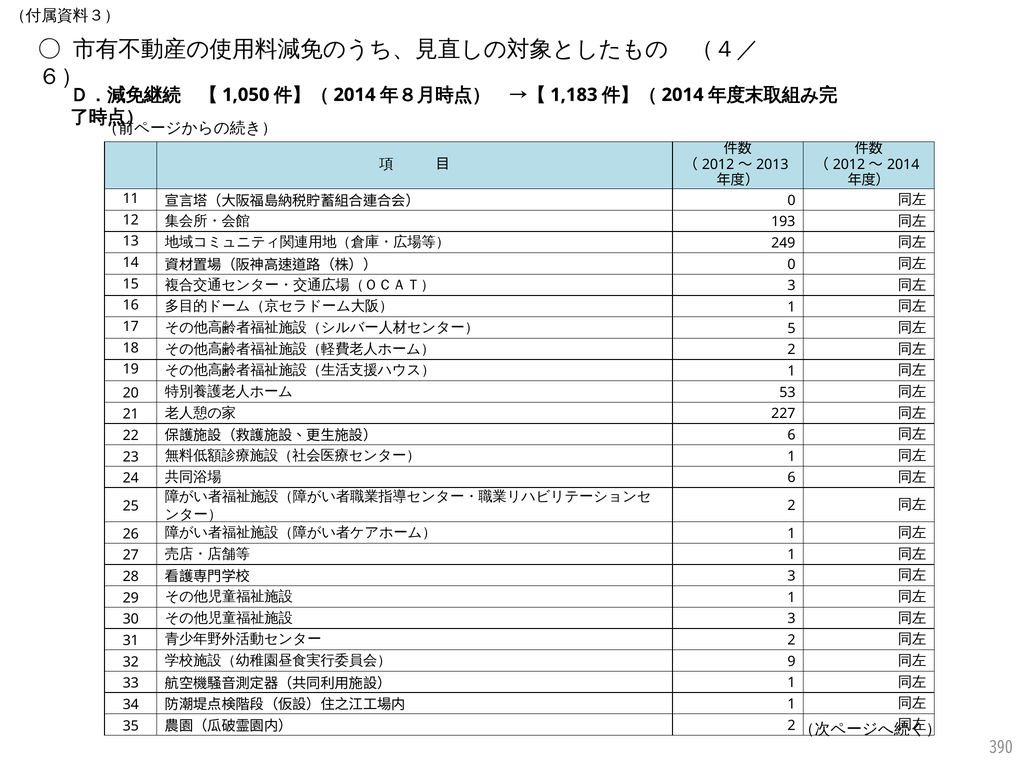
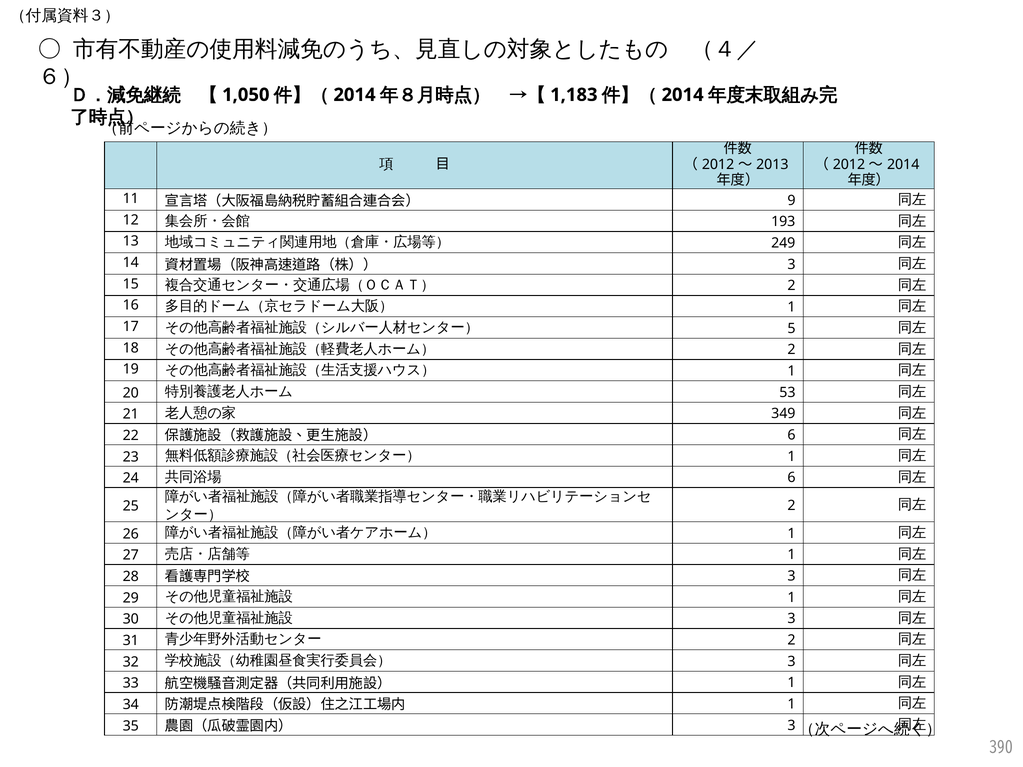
0 at (791, 200): 0 -> 9
0 at (791, 264): 0 -> 3
3 at (791, 286): 3 -> 2
227: 227 -> 349
9 at (791, 662): 9 -> 3
2 at (791, 726): 2 -> 3
